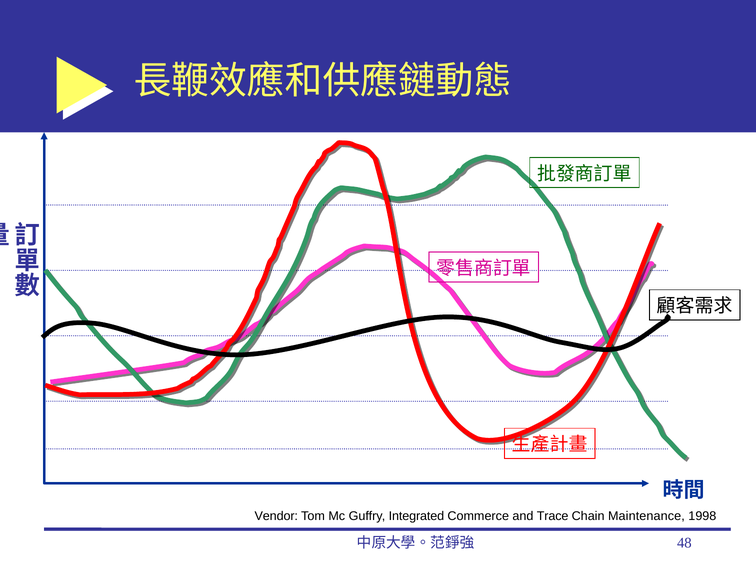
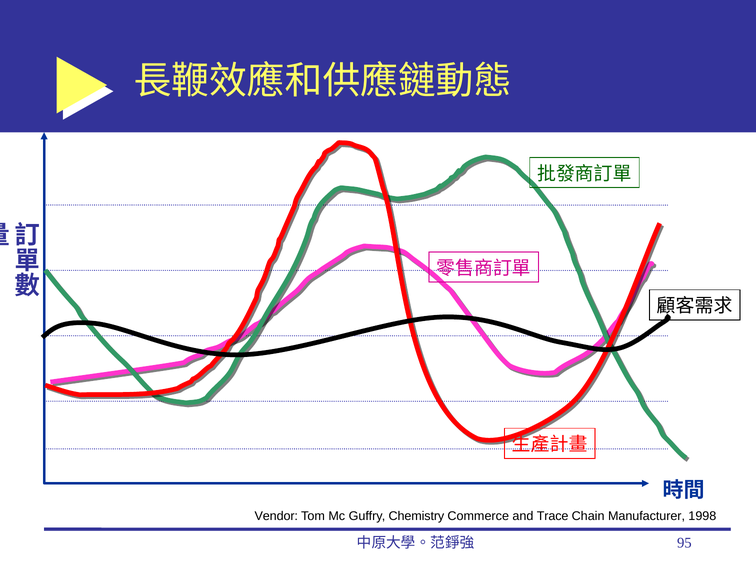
Integrated: Integrated -> Chemistry
Maintenance: Maintenance -> Manufacturer
48: 48 -> 95
